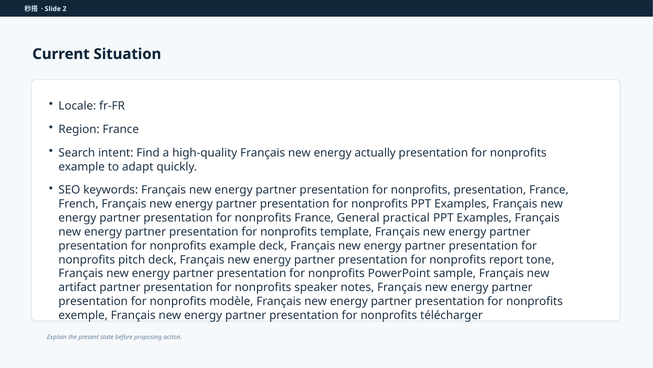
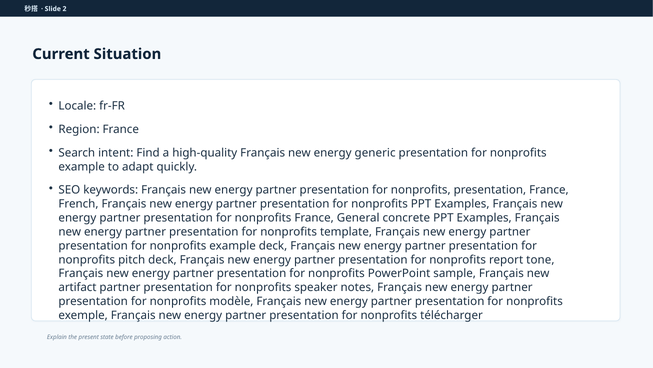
actually: actually -> generic
practical: practical -> concrete
